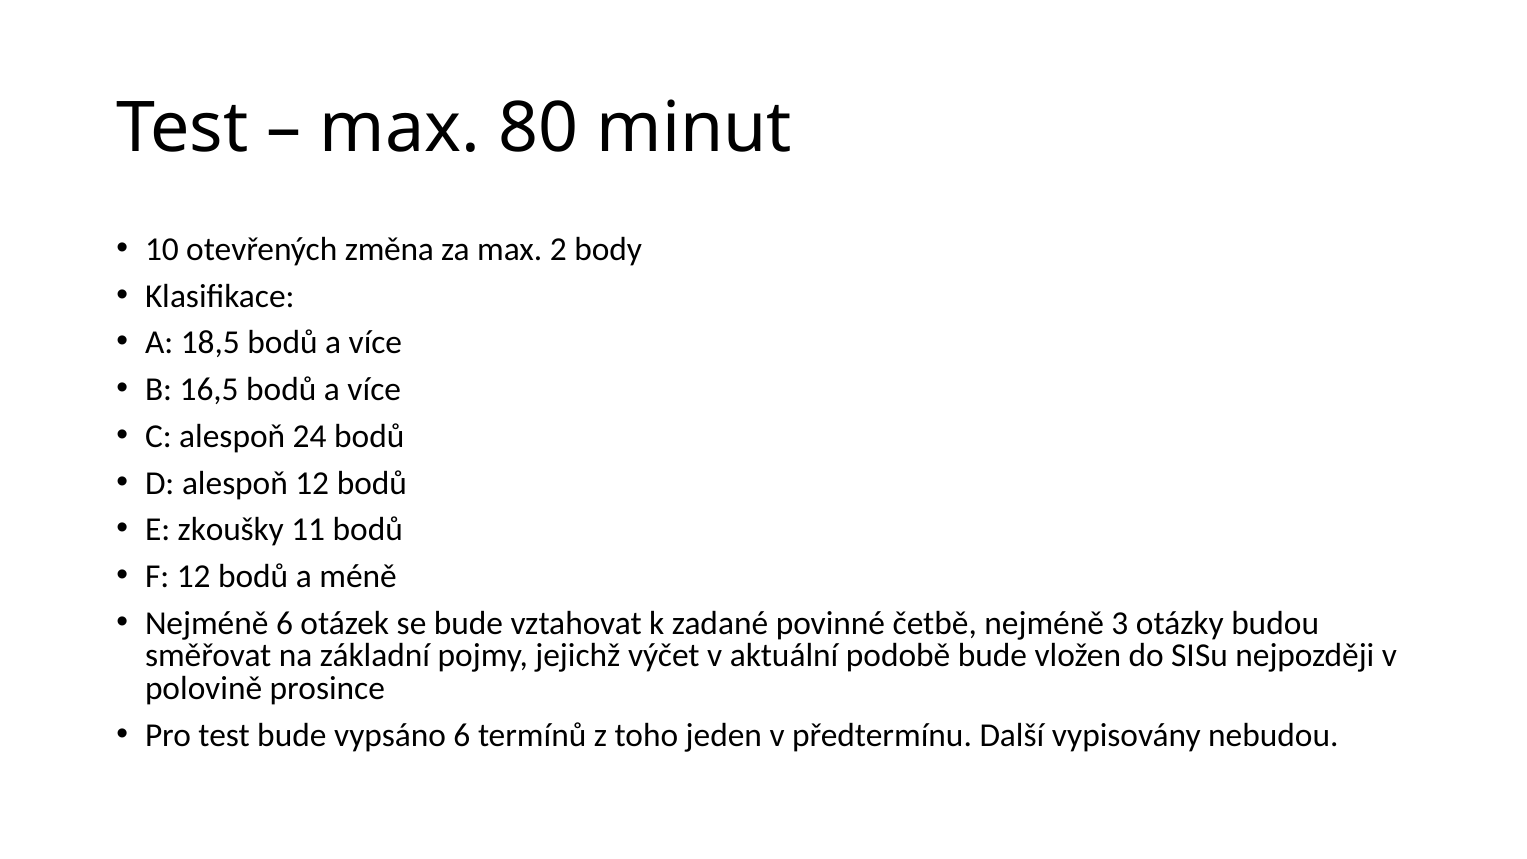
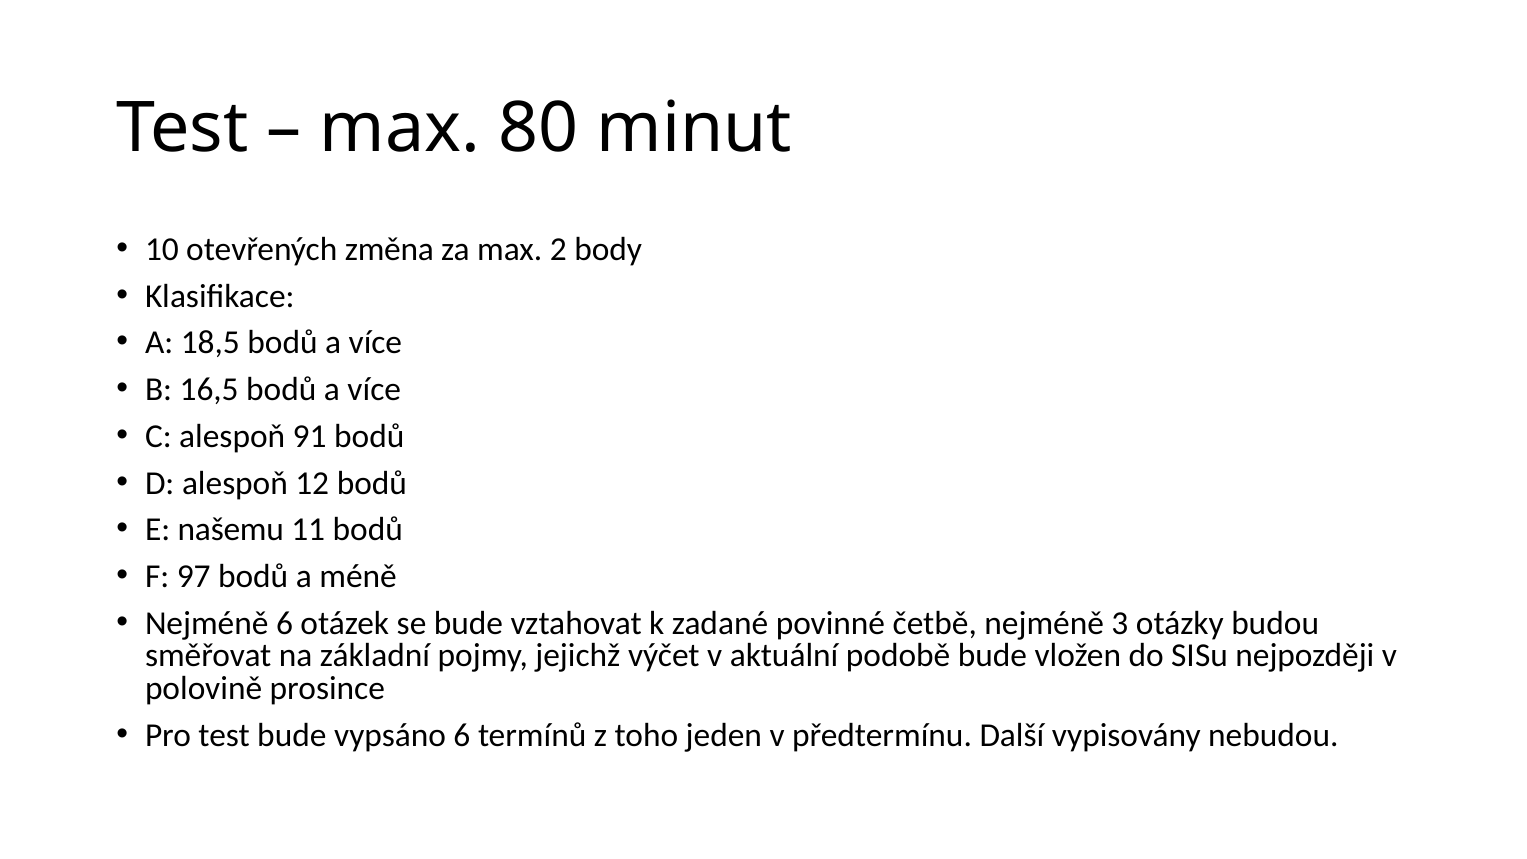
24: 24 -> 91
zkoušky: zkoušky -> našemu
F 12: 12 -> 97
